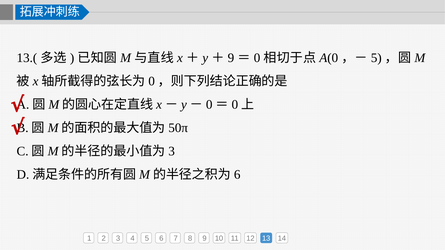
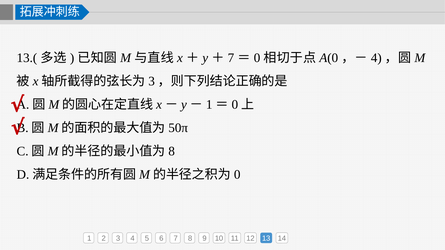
9 at (231, 58): 9 -> 7
5 at (376, 58): 5 -> 4
0 at (152, 81): 0 -> 3
0 at (209, 105): 0 -> 1
3 at (172, 151): 3 -> 8
6 at (237, 175): 6 -> 0
